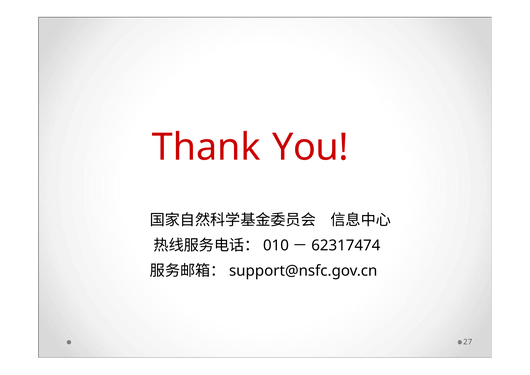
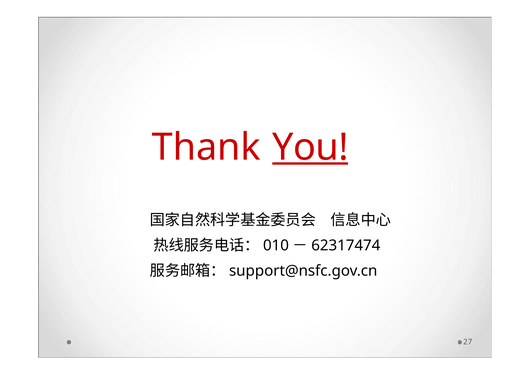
You underline: none -> present
